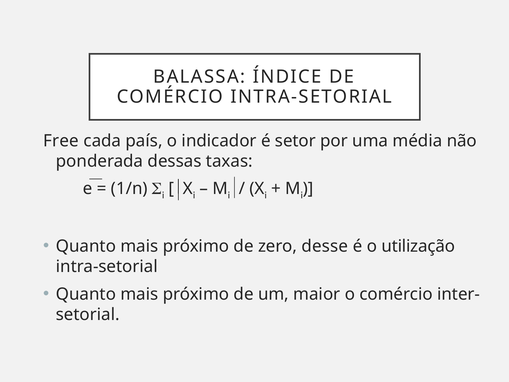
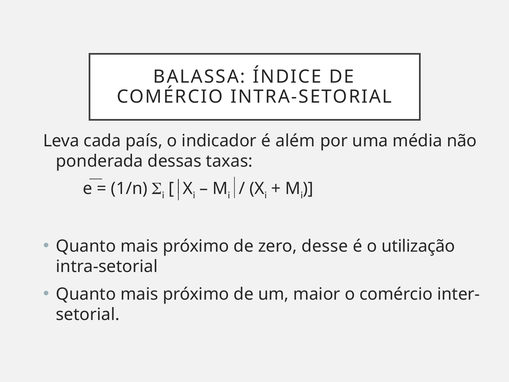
Free: Free -> Leva
setor: setor -> além
